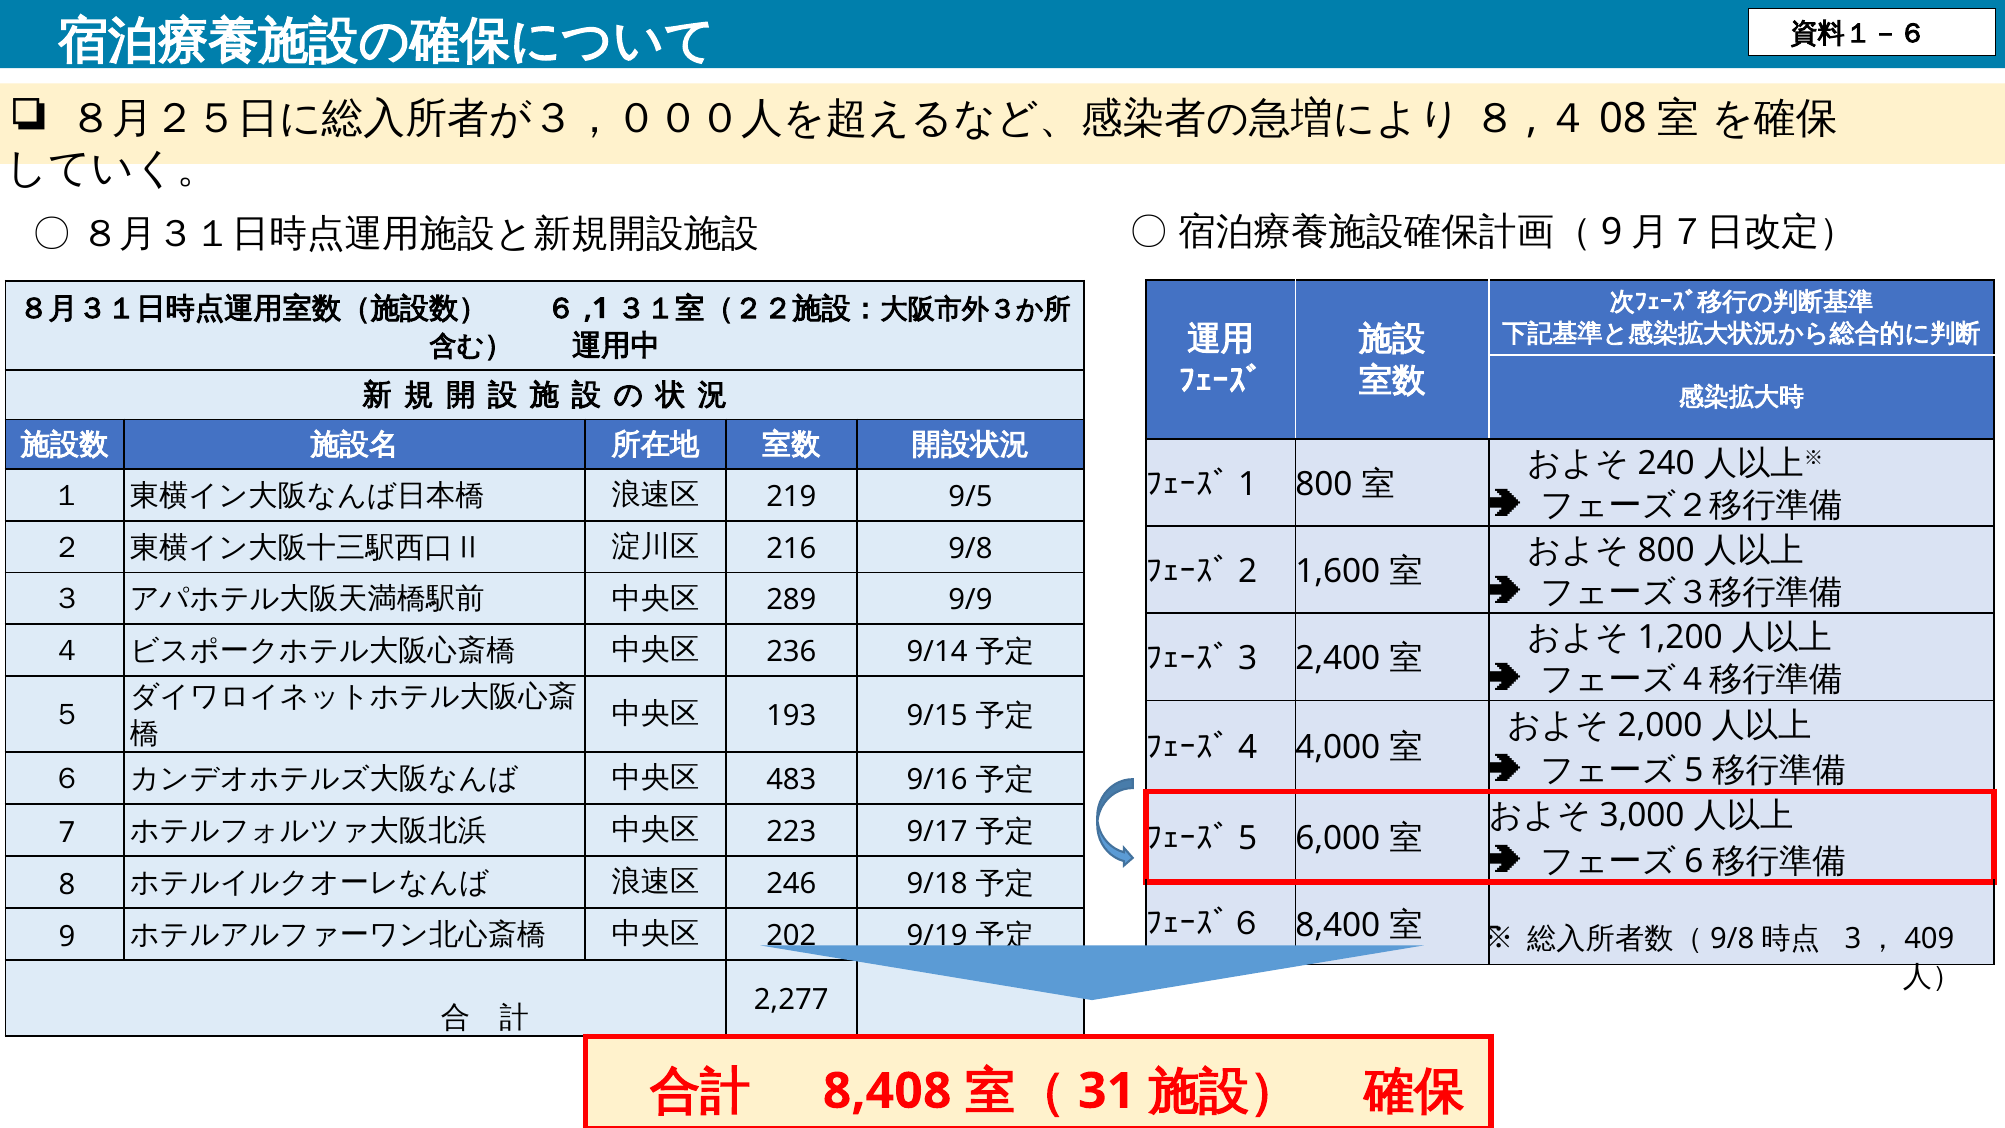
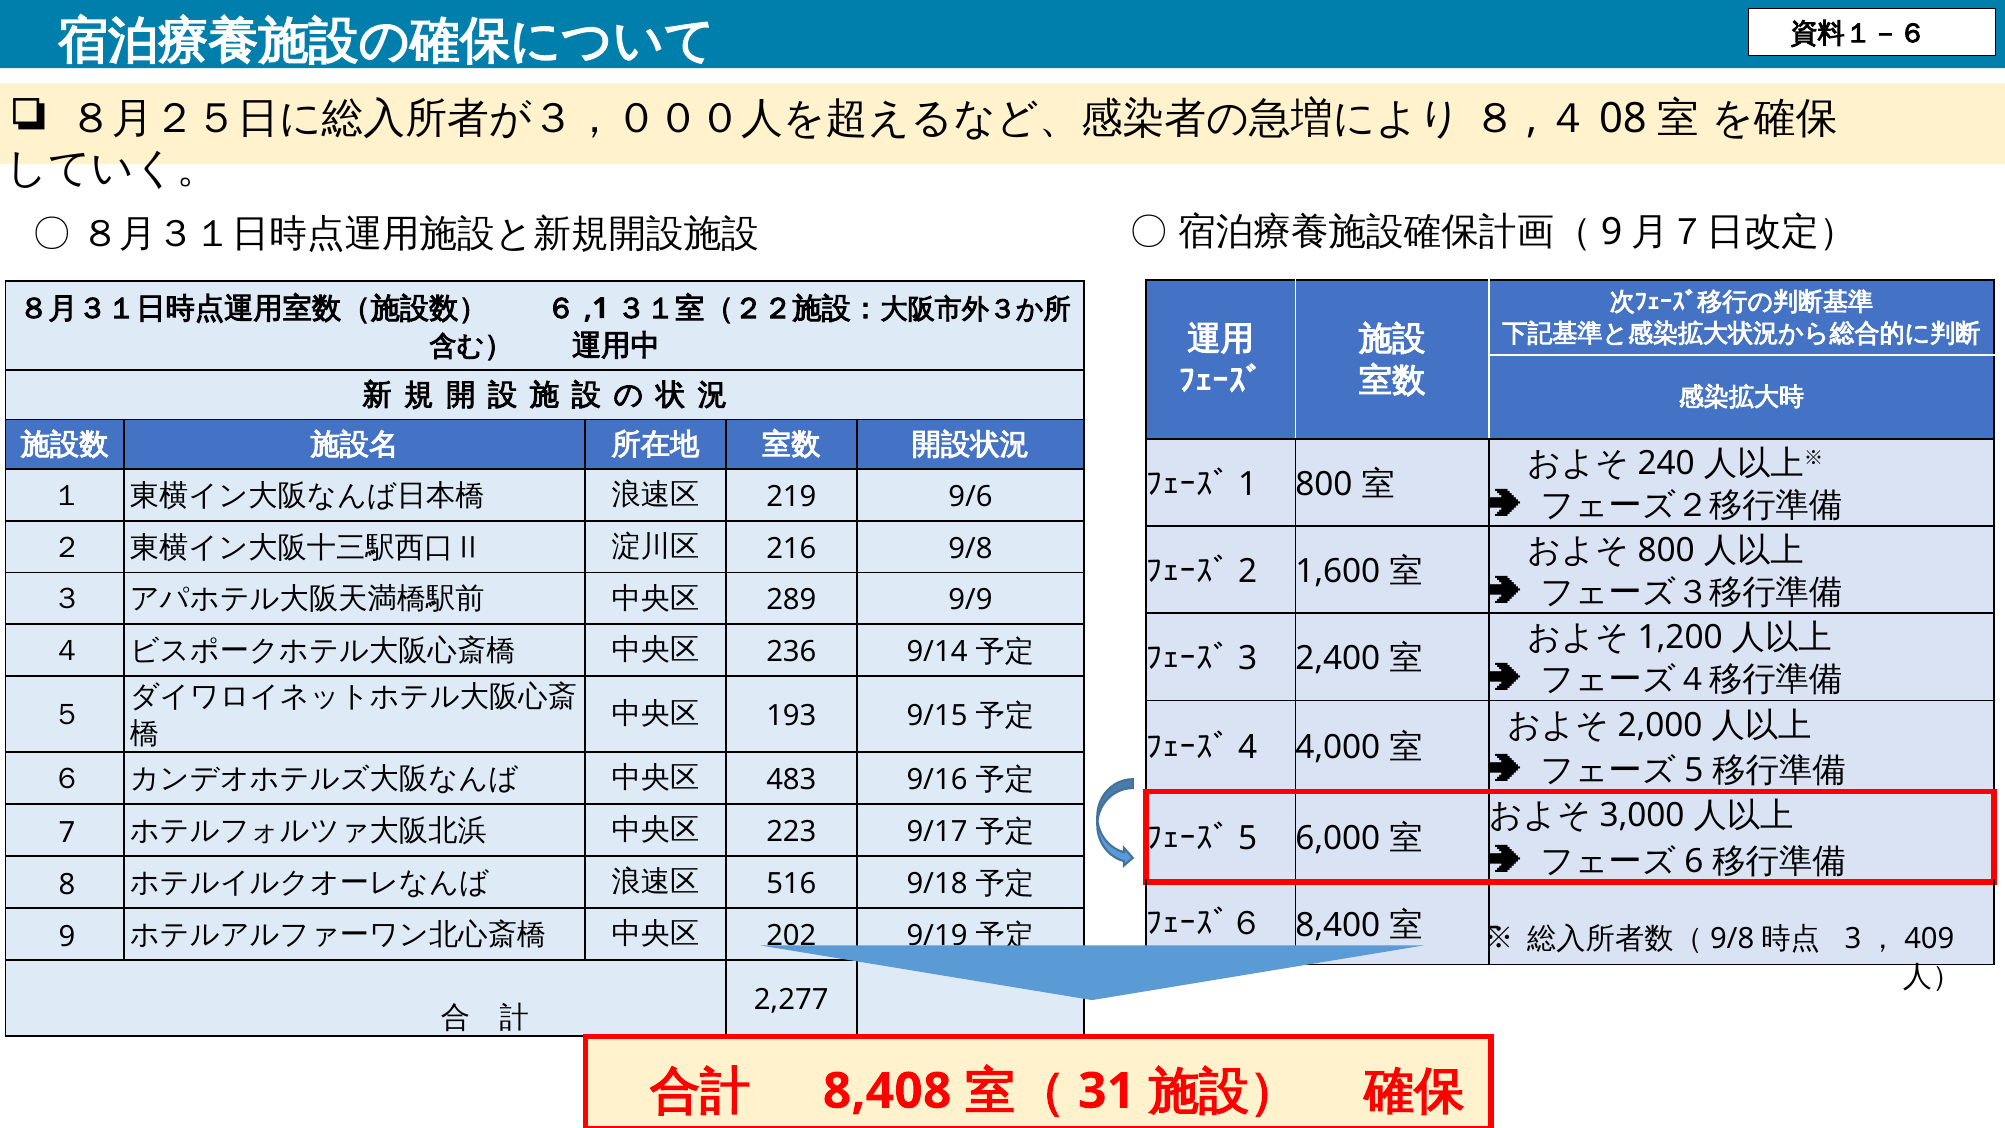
9/5: 9/5 -> 9/6
246: 246 -> 516
